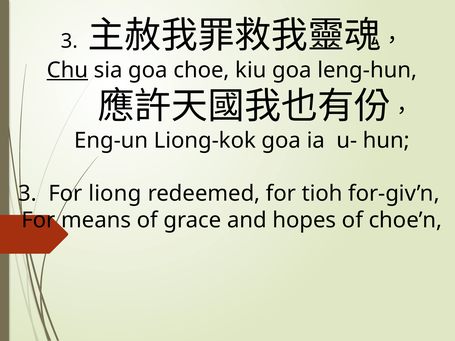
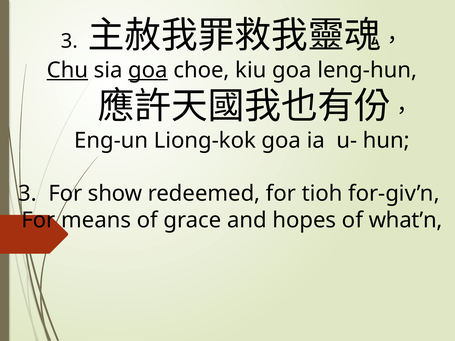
goa at (148, 70) underline: none -> present
liong: liong -> show
choe’n: choe’n -> what’n
